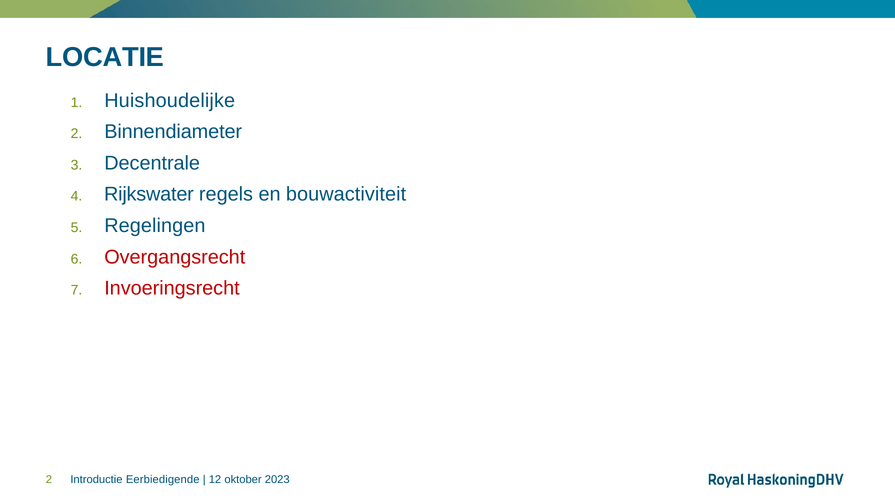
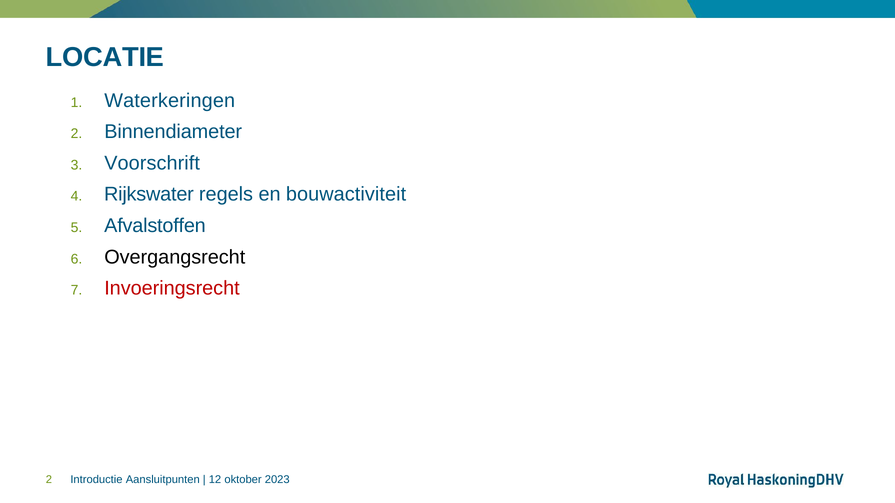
Huishoudelijke: Huishoudelijke -> Waterkeringen
Decentrale: Decentrale -> Voorschrift
Regelingen: Regelingen -> Afvalstoffen
Overgangsrecht colour: red -> black
Eerbiedigende: Eerbiedigende -> Aansluitpunten
